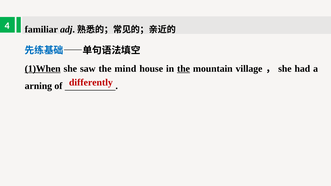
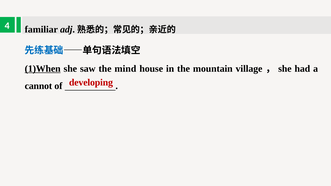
the at (184, 69) underline: present -> none
differently: differently -> developing
arning: arning -> cannot
